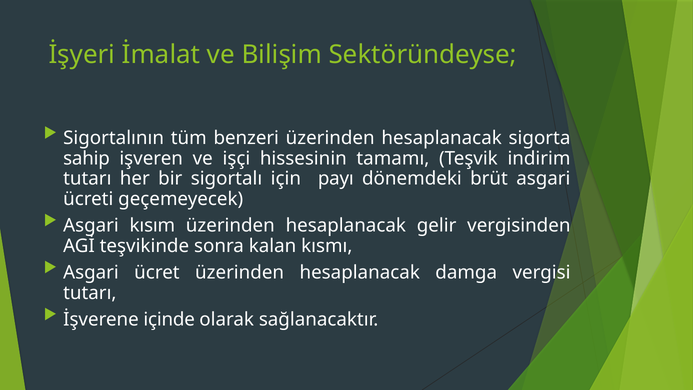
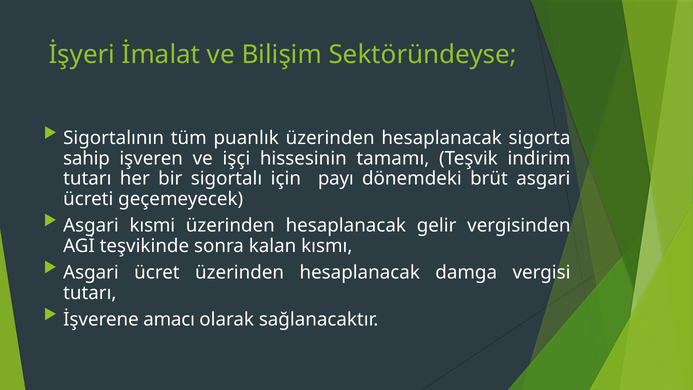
benzeri: benzeri -> puanlık
kısım: kısım -> kısmi
içinde: içinde -> amacı
